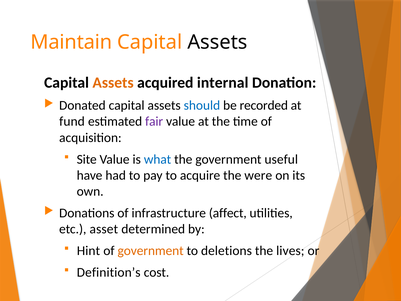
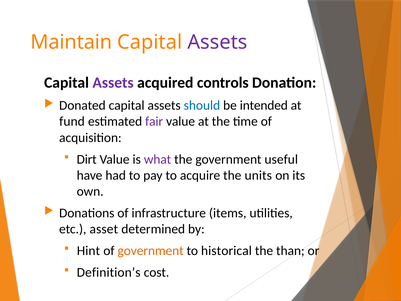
Assets at (218, 42) colour: black -> purple
Assets at (113, 83) colour: orange -> purple
internal: internal -> controls
recorded: recorded -> intended
Site: Site -> Dirt
what colour: blue -> purple
were: were -> units
affect: affect -> items
deletions: deletions -> historical
lives: lives -> than
